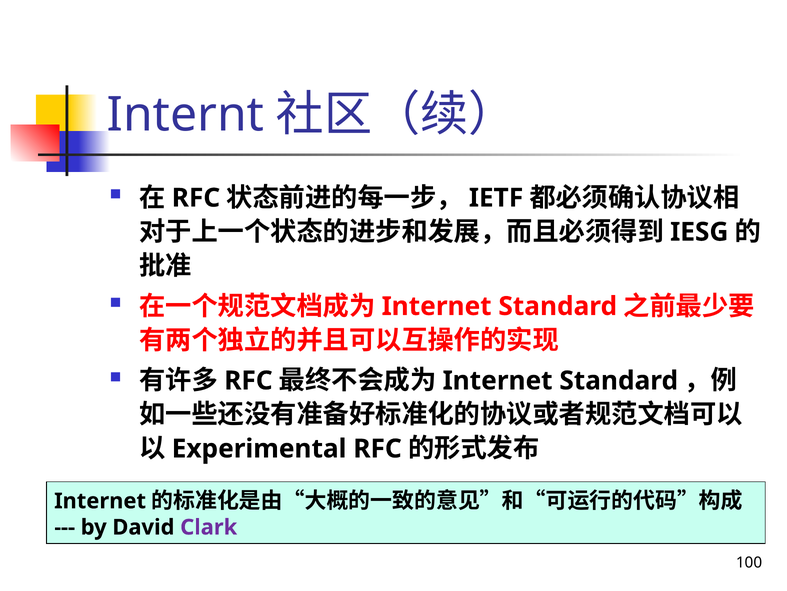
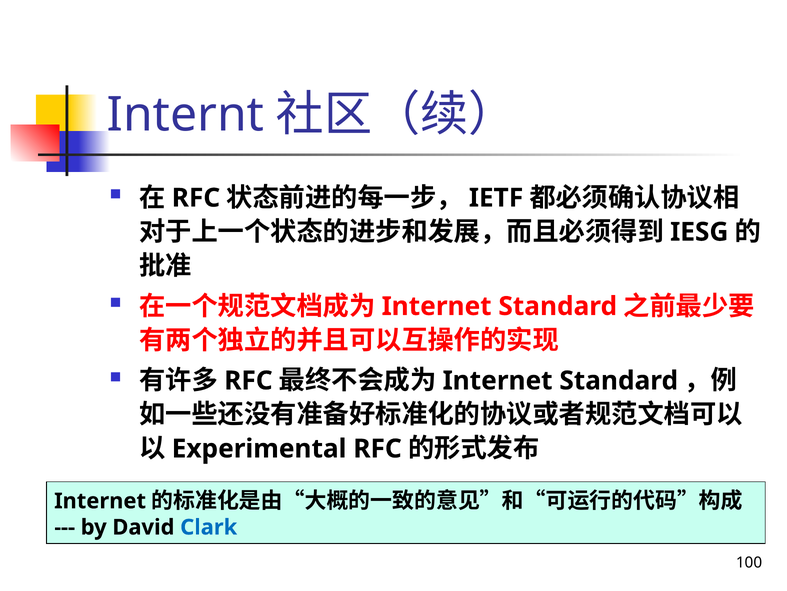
Clark colour: purple -> blue
